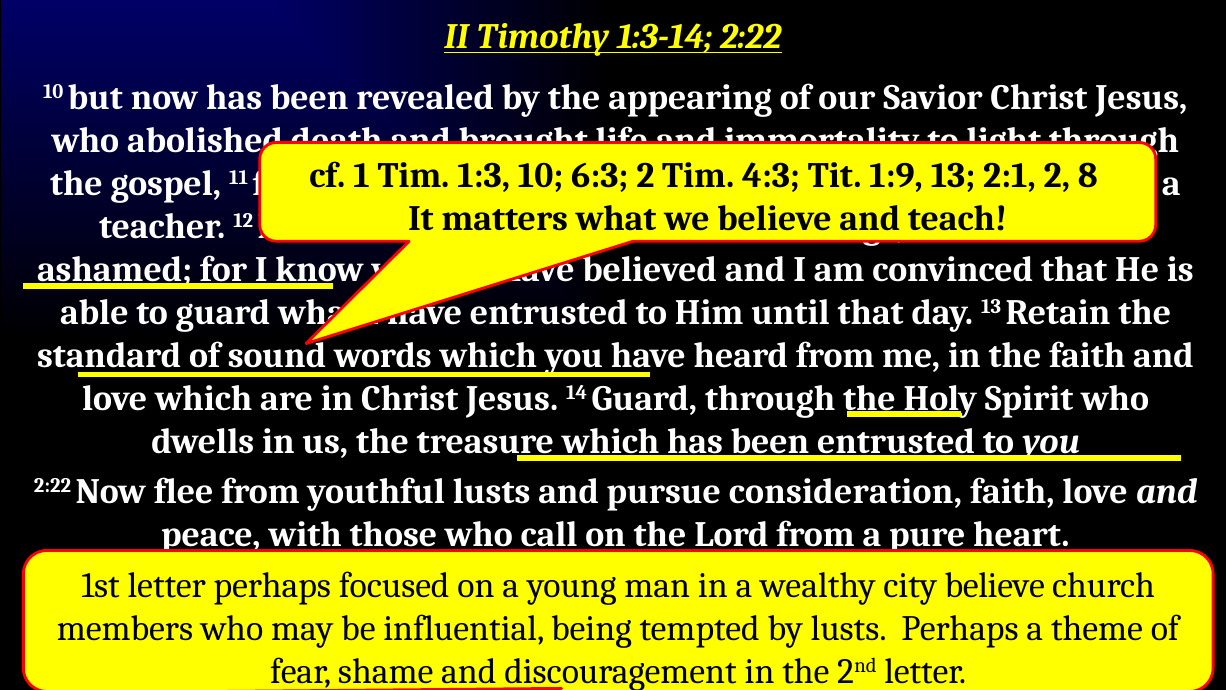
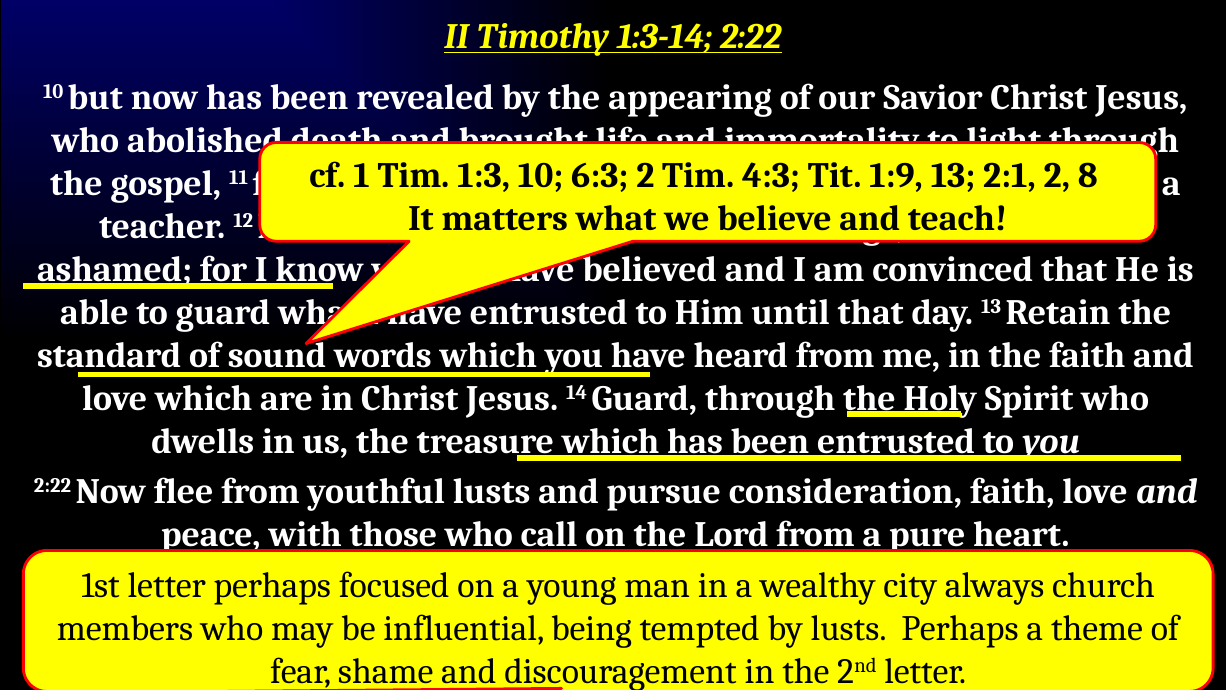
city believe: believe -> always
